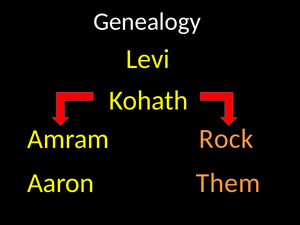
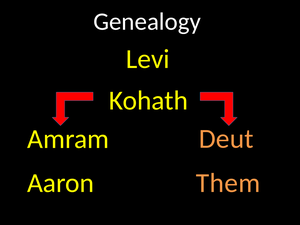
Rock: Rock -> Deut
